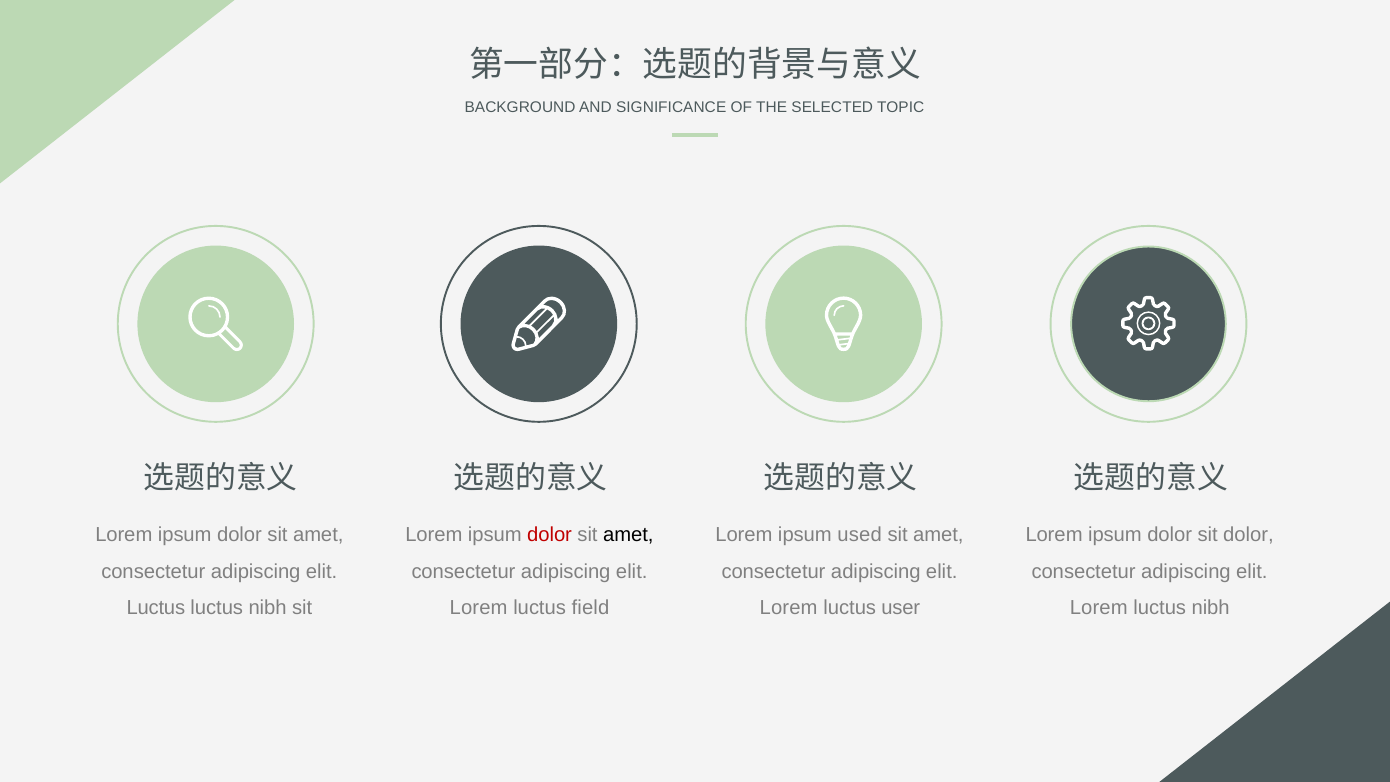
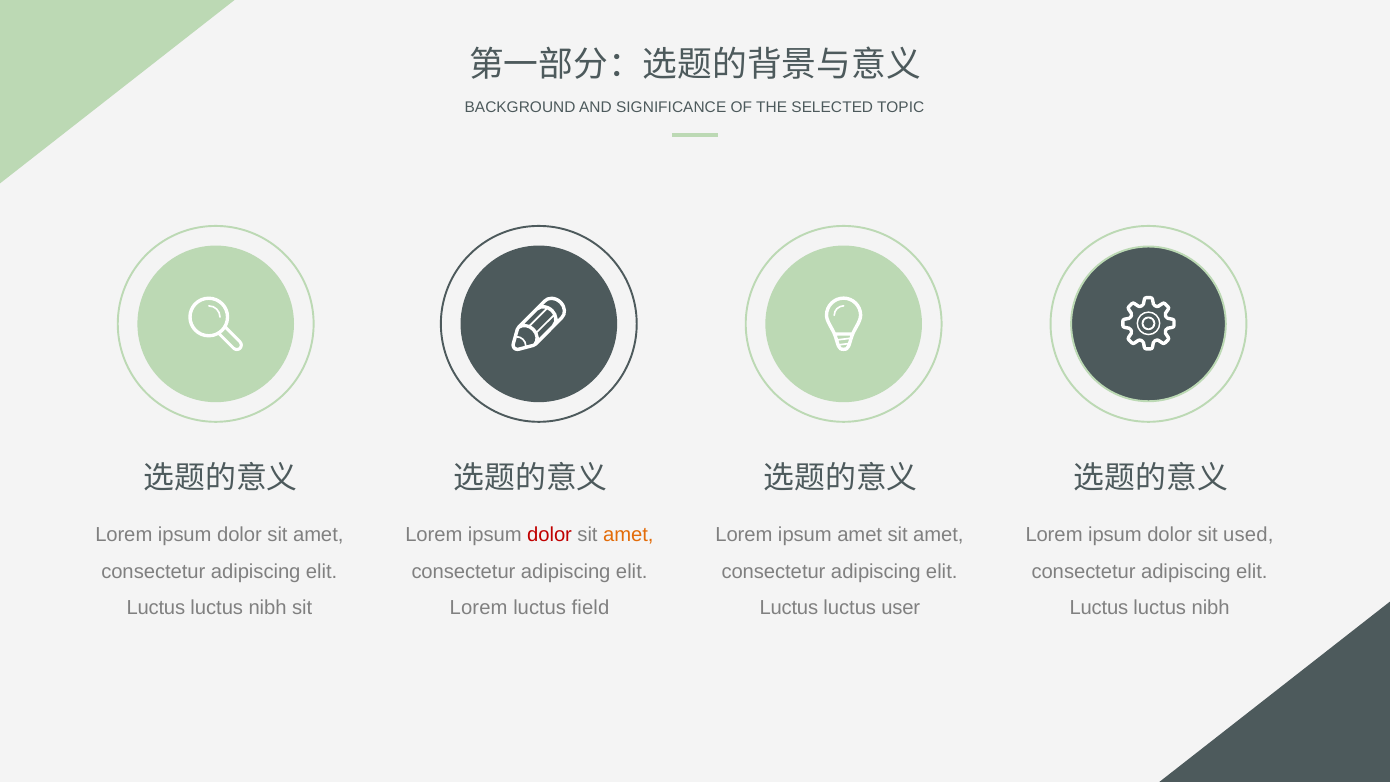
amet at (628, 535) colour: black -> orange
ipsum used: used -> amet
sit dolor: dolor -> used
Lorem at (789, 608): Lorem -> Luctus
Lorem at (1099, 608): Lorem -> Luctus
